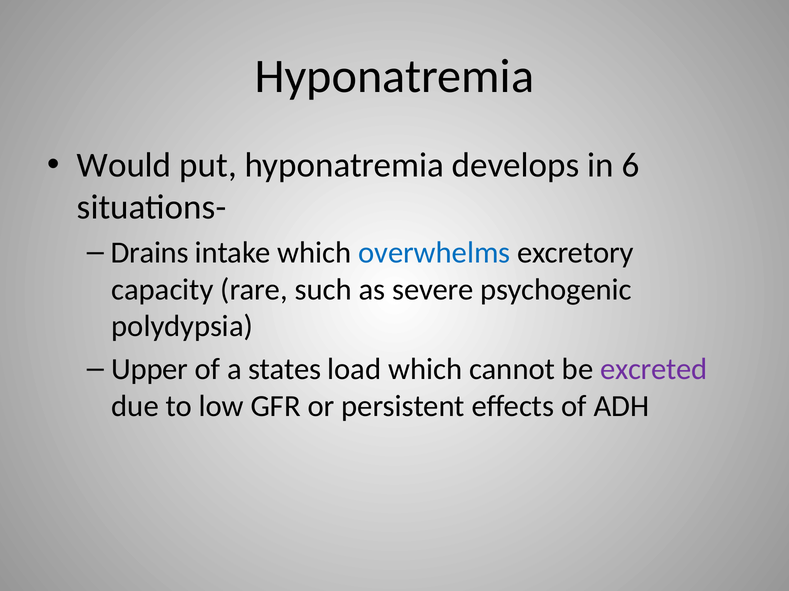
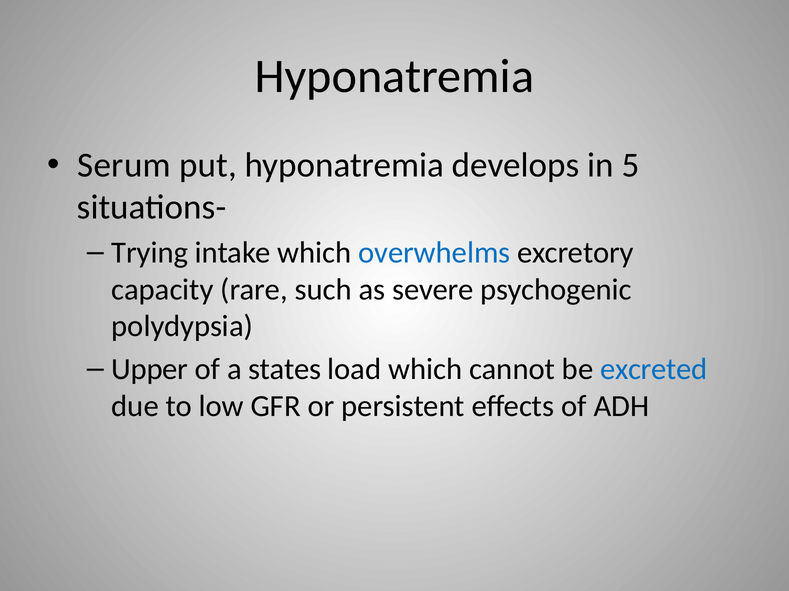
Would: Would -> Serum
6: 6 -> 5
Drains: Drains -> Trying
excreted colour: purple -> blue
